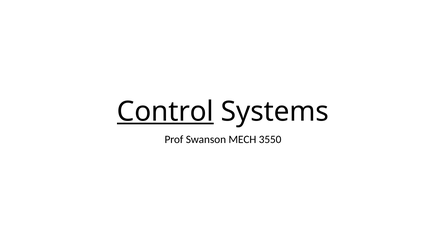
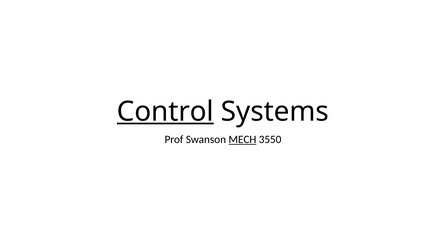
MECH underline: none -> present
